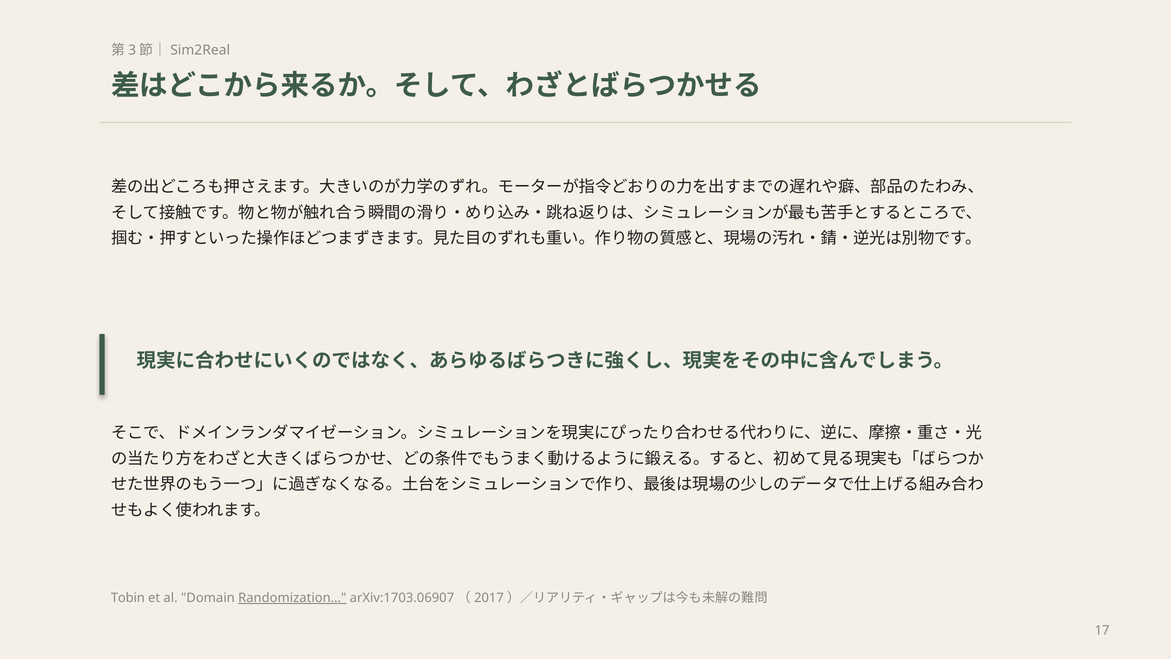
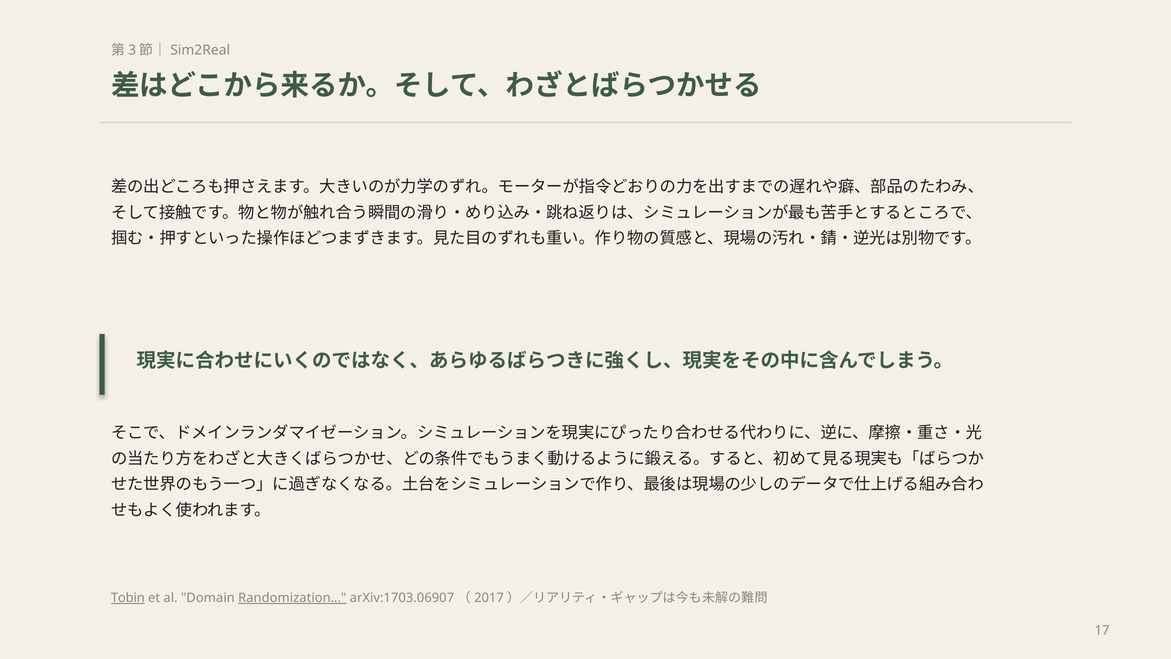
Tobin underline: none -> present
